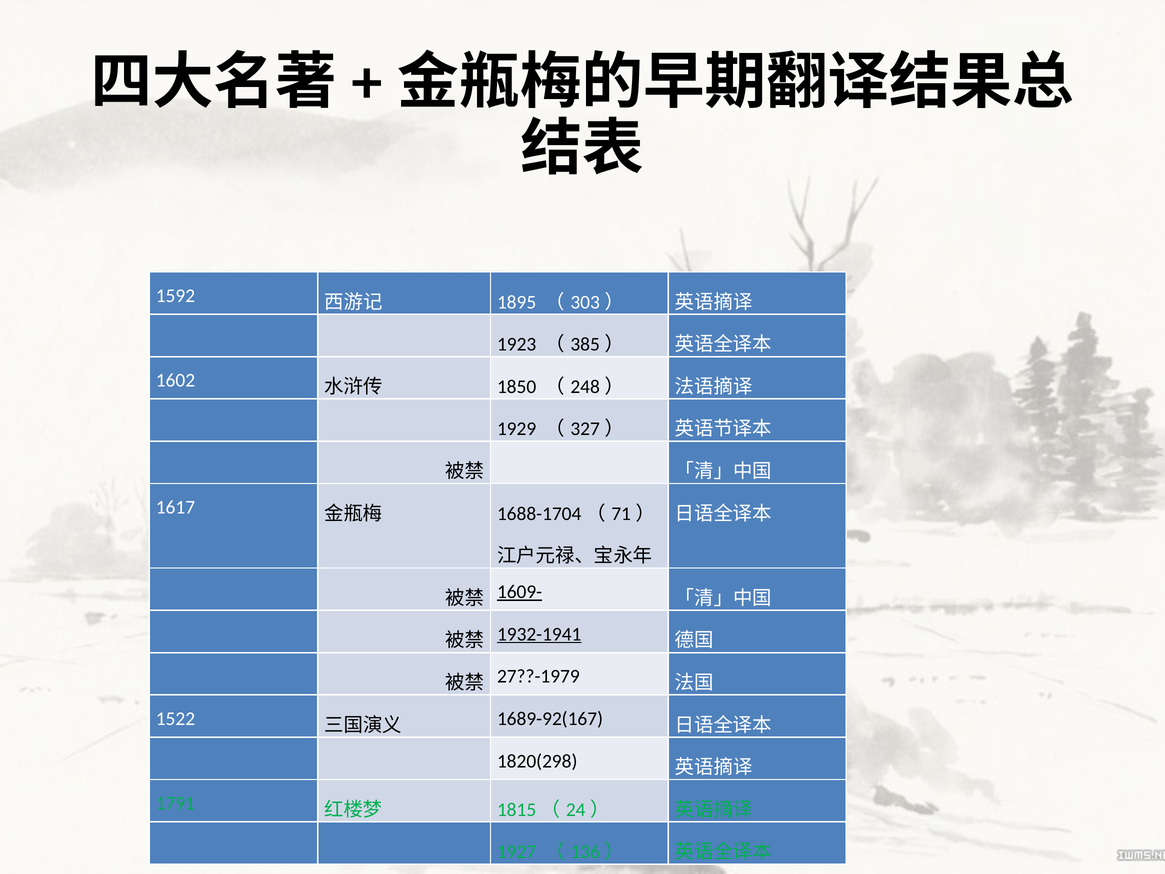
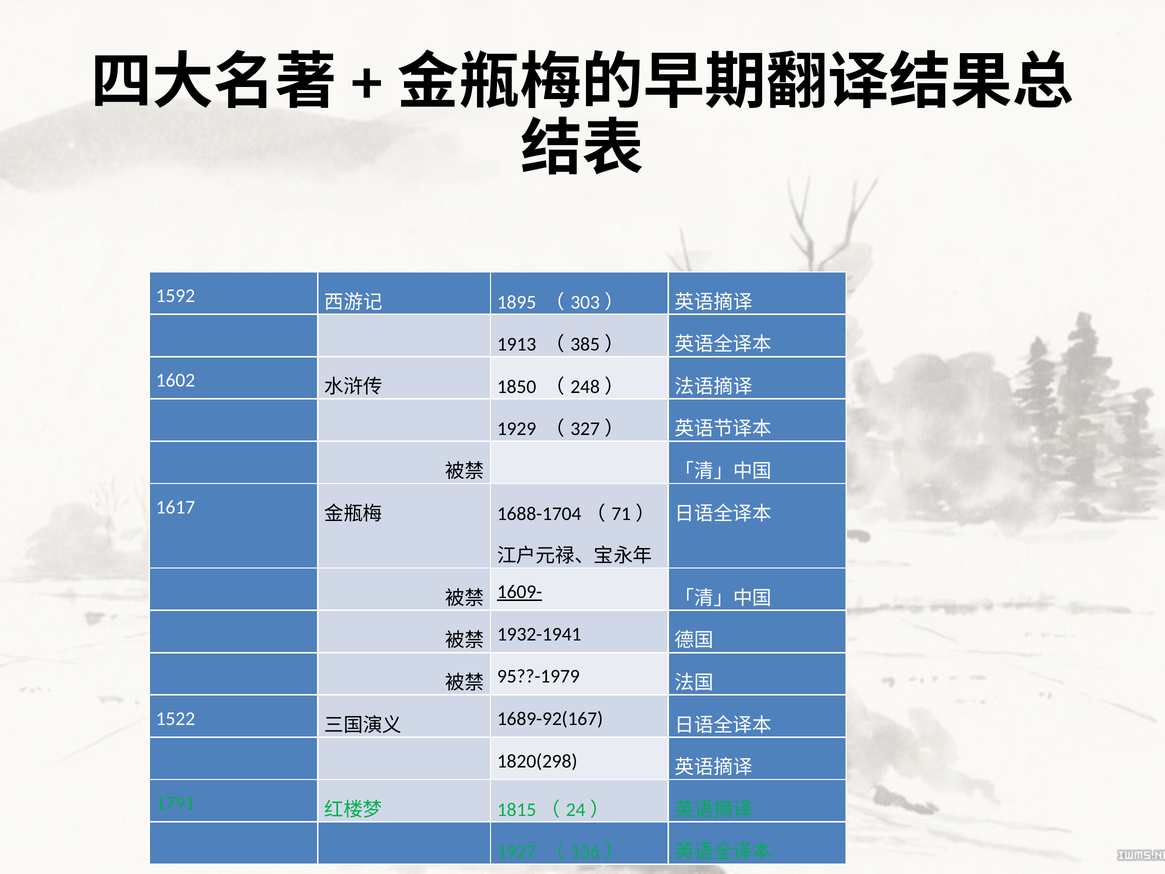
1923: 1923 -> 1913
1932-1941 underline: present -> none
27??-1979: 27??-1979 -> 95??-1979
